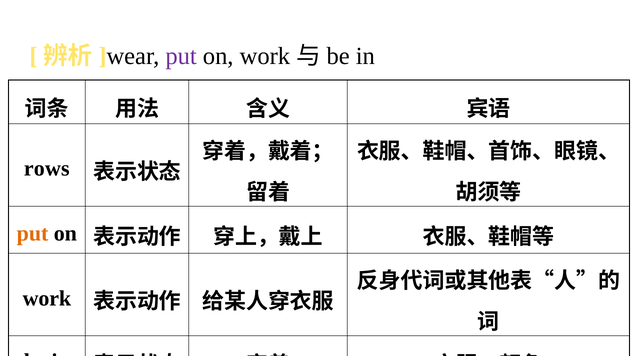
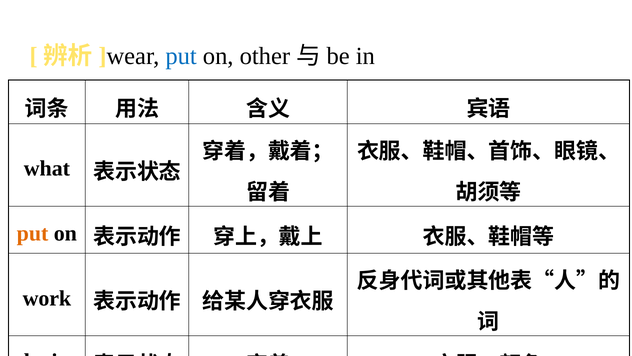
put at (181, 56) colour: purple -> blue
on work: work -> other
rows: rows -> what
